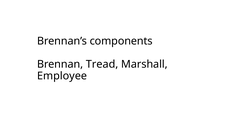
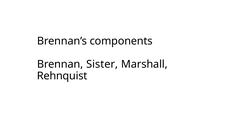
Tread: Tread -> Sister
Employee: Employee -> Rehnquist
